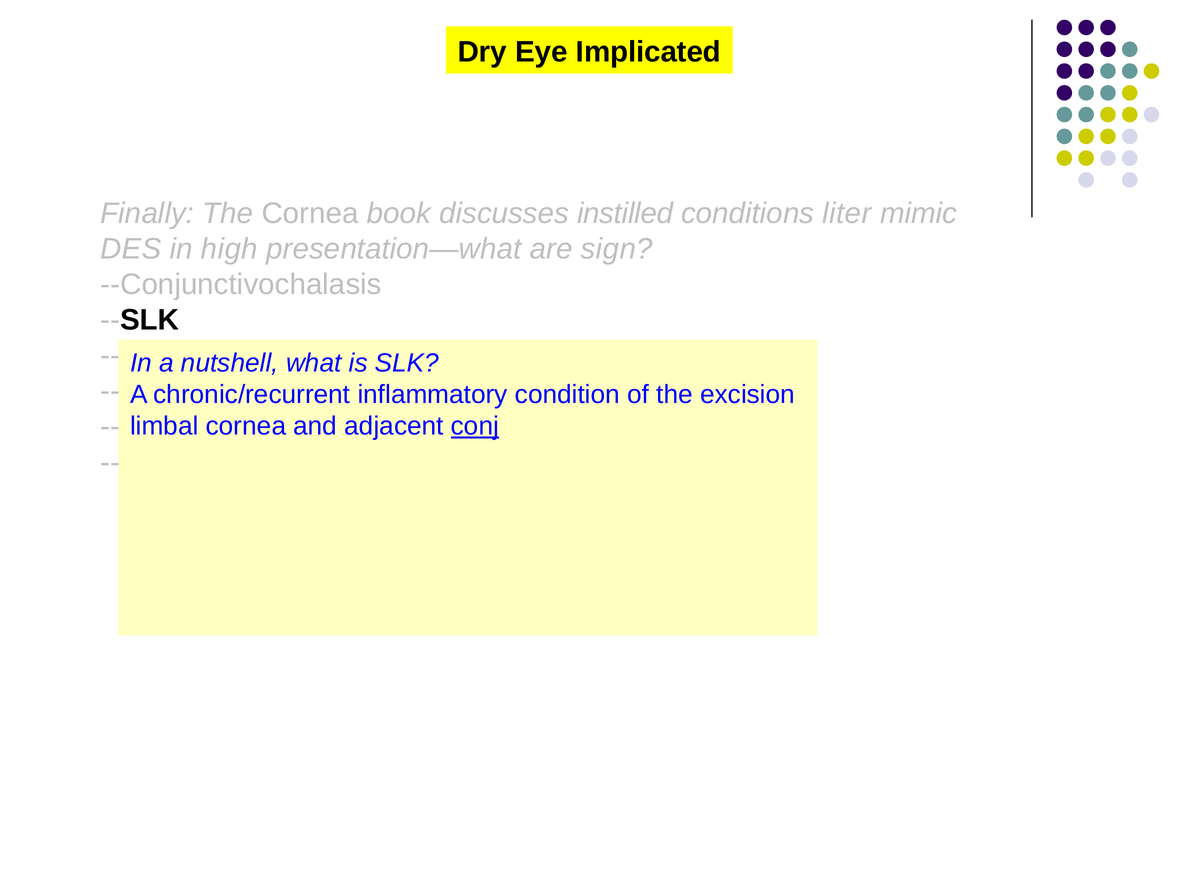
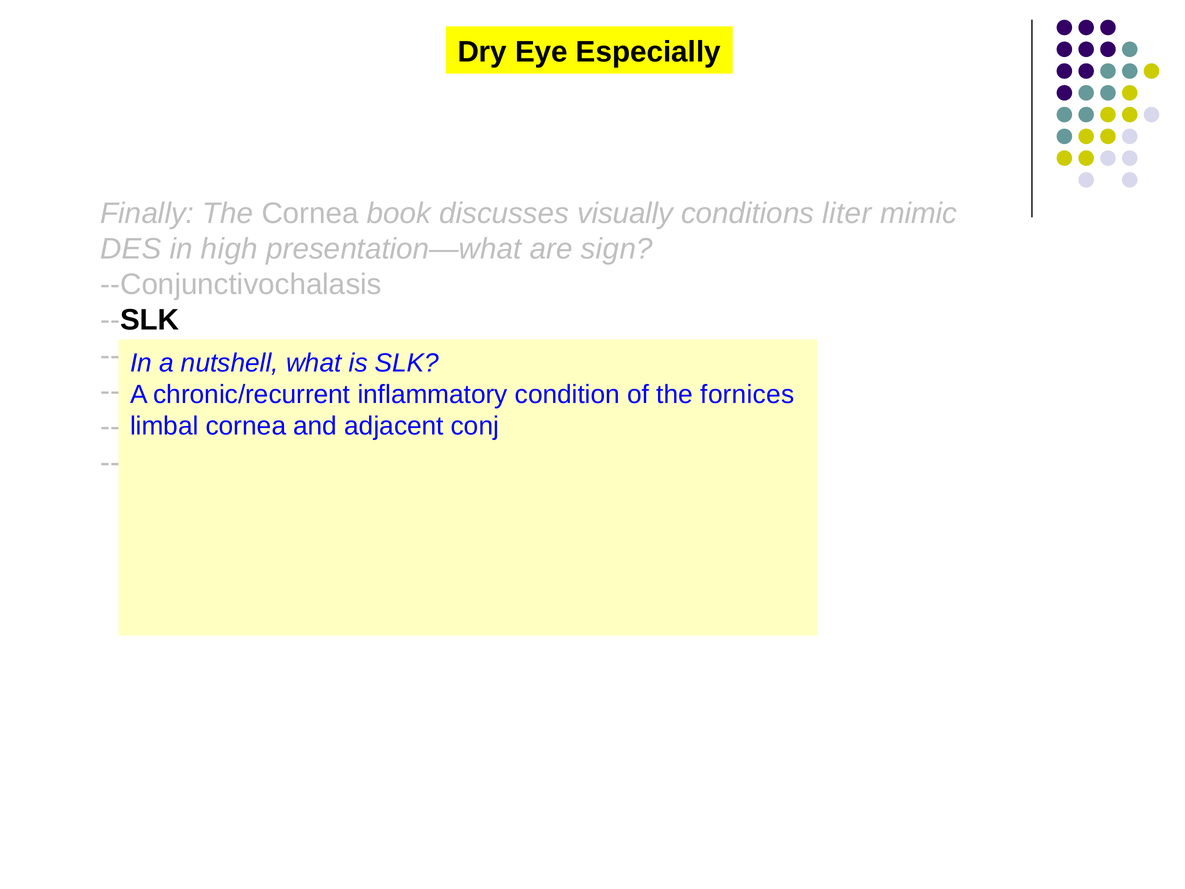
Implicated: Implicated -> Especially
instilled: instilled -> visually
excision: excision -> fornices
conj underline: present -> none
